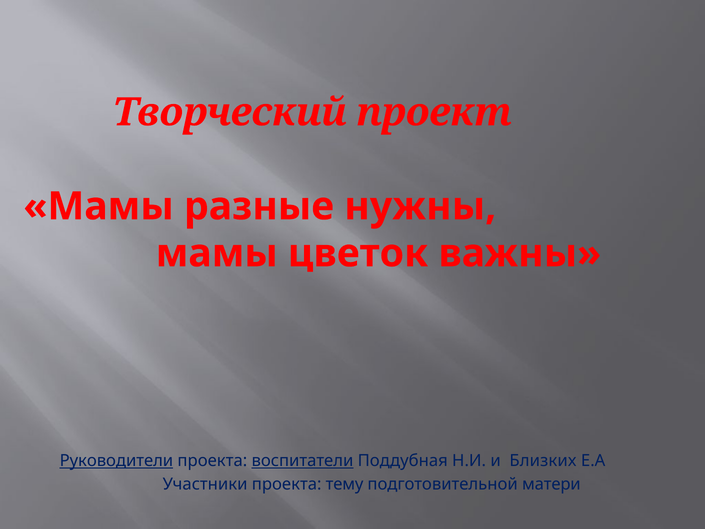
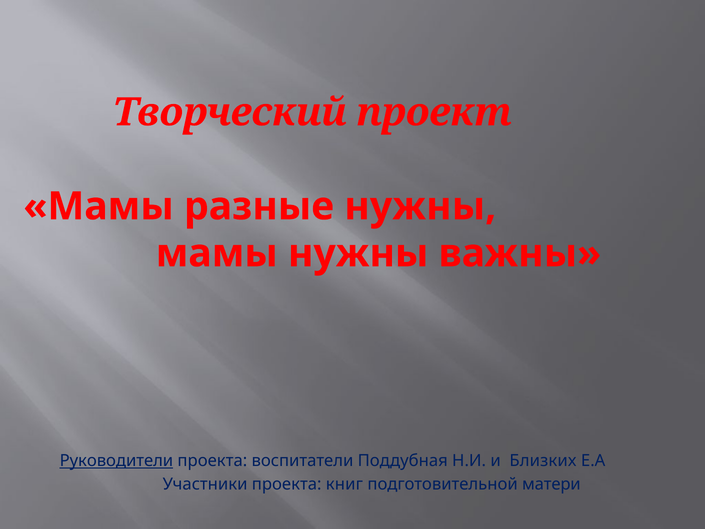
мамы цветок: цветок -> нужны
воспитатели underline: present -> none
тему: тему -> книг
